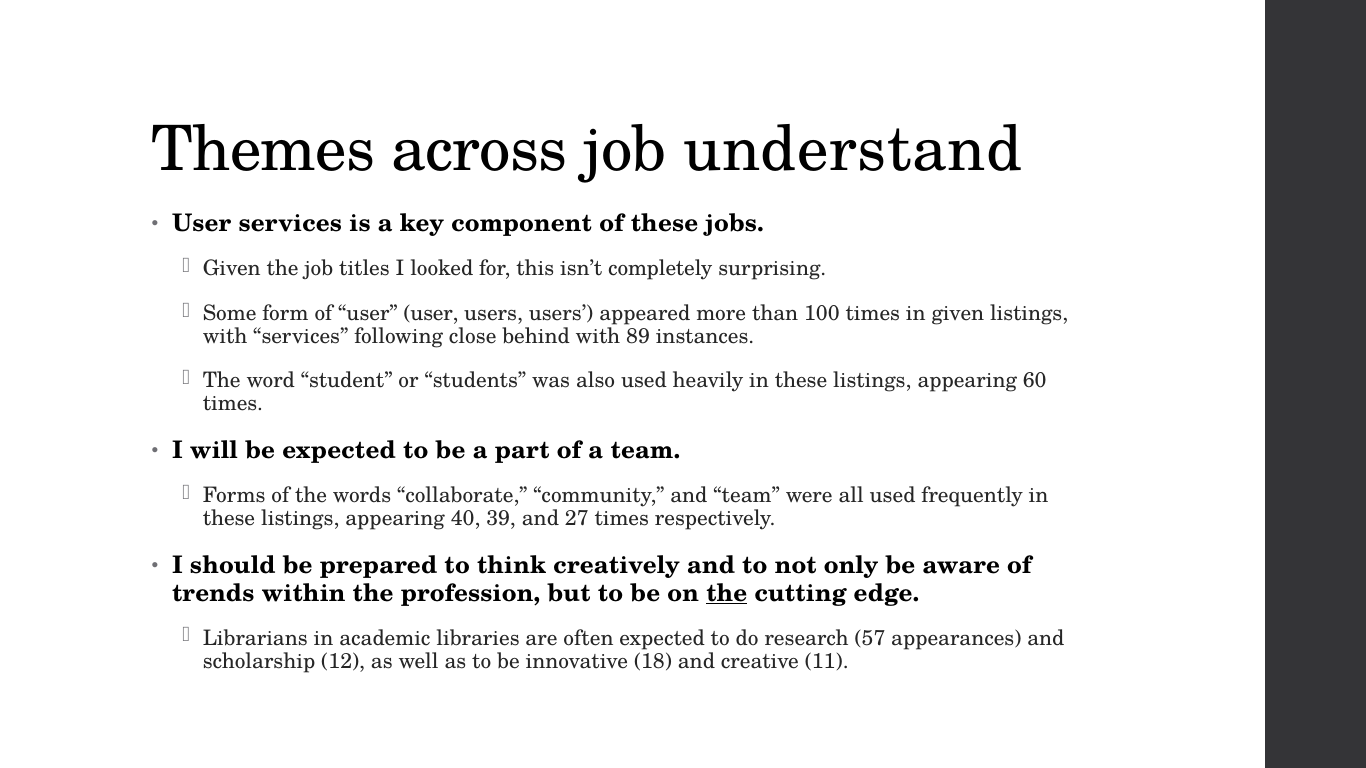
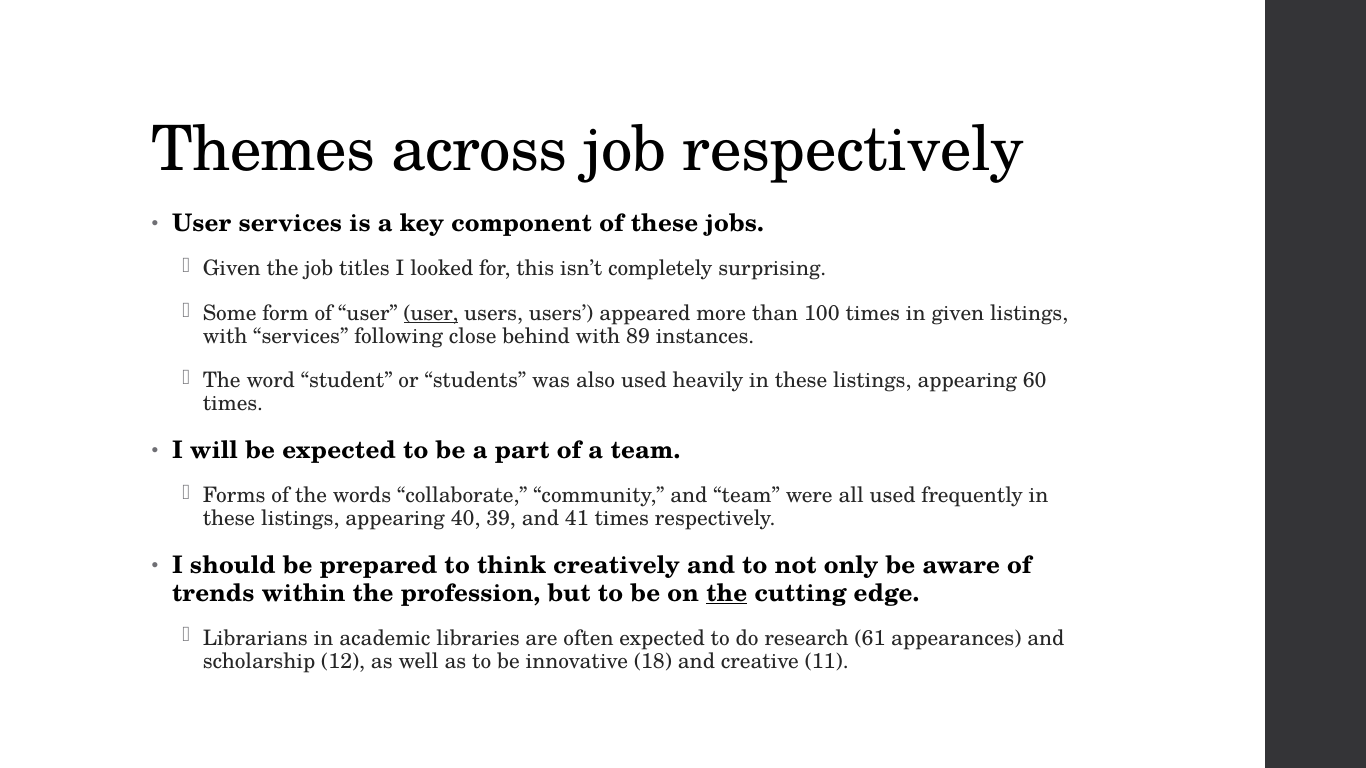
job understand: understand -> respectively
user at (431, 313) underline: none -> present
27: 27 -> 41
57: 57 -> 61
